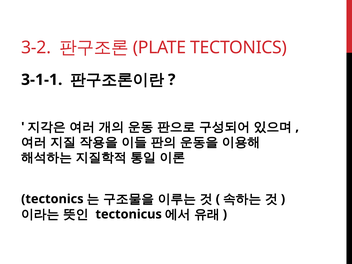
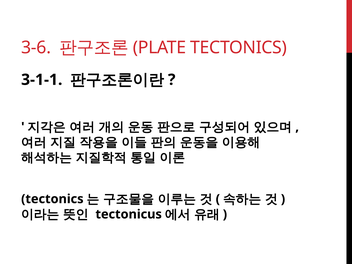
3-2: 3-2 -> 3-6
